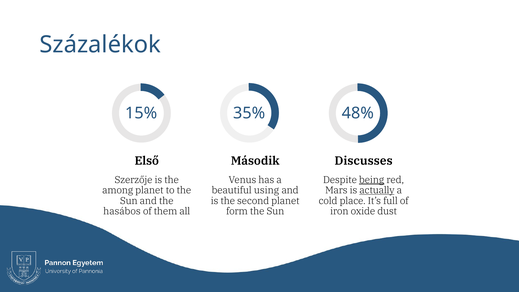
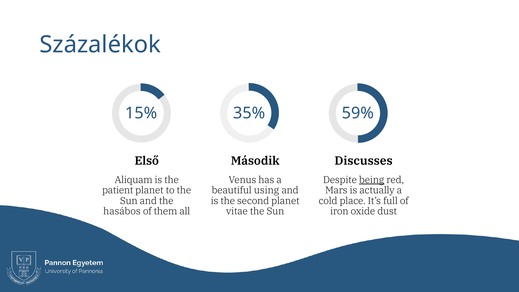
48%: 48% -> 59%
Szerzője: Szerzője -> Aliquam
among: among -> patient
actually underline: present -> none
form: form -> vitae
